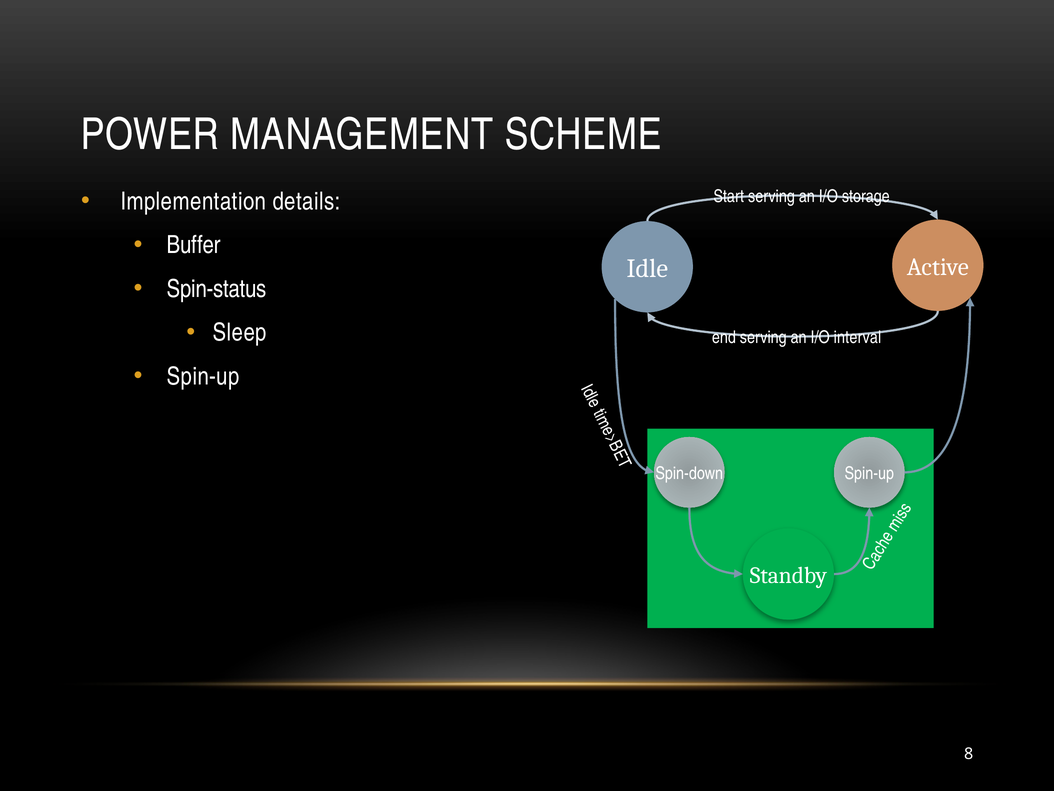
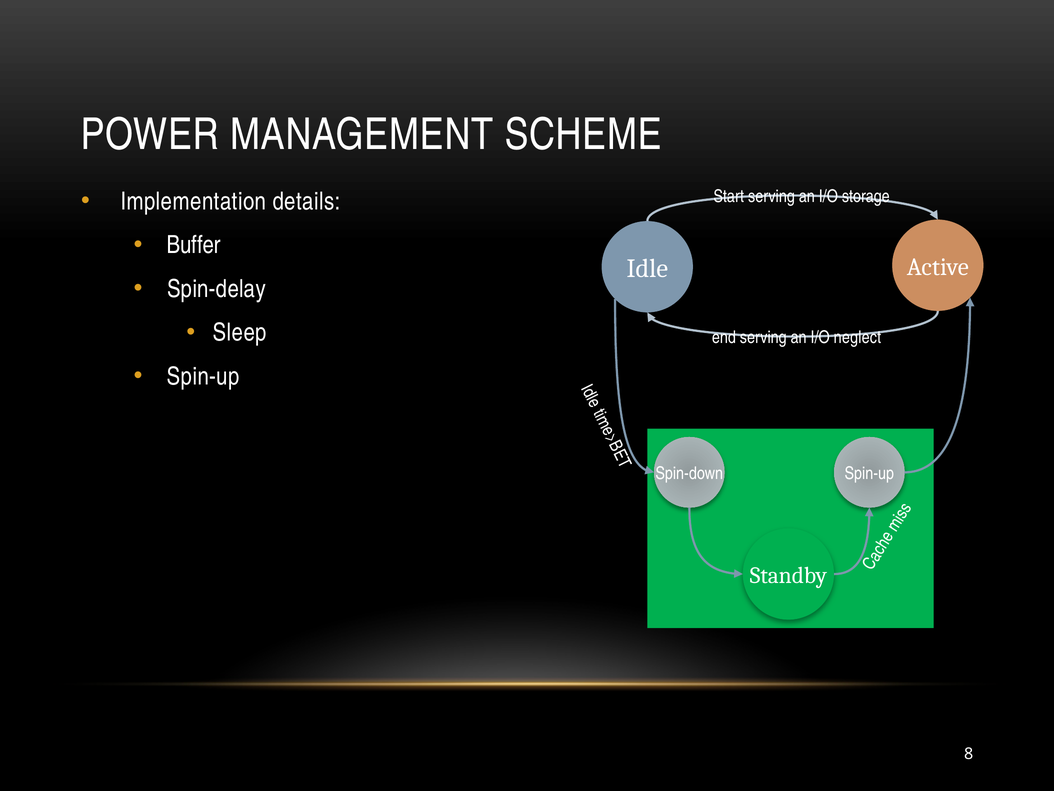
Spin-status: Spin-status -> Spin-delay
interval: interval -> neglect
